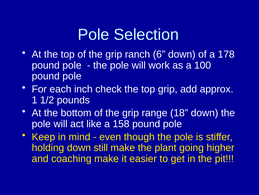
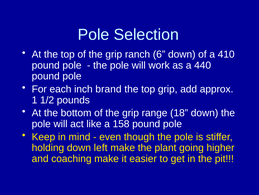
178: 178 -> 410
100: 100 -> 440
check: check -> brand
still: still -> left
